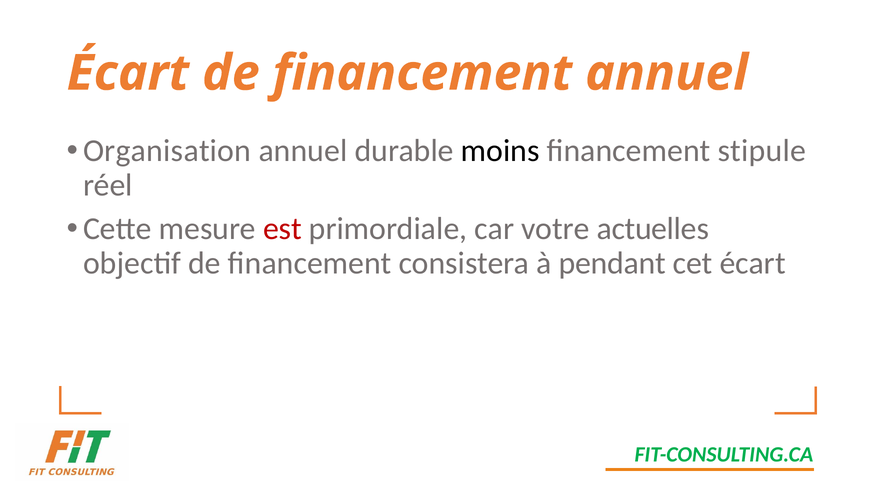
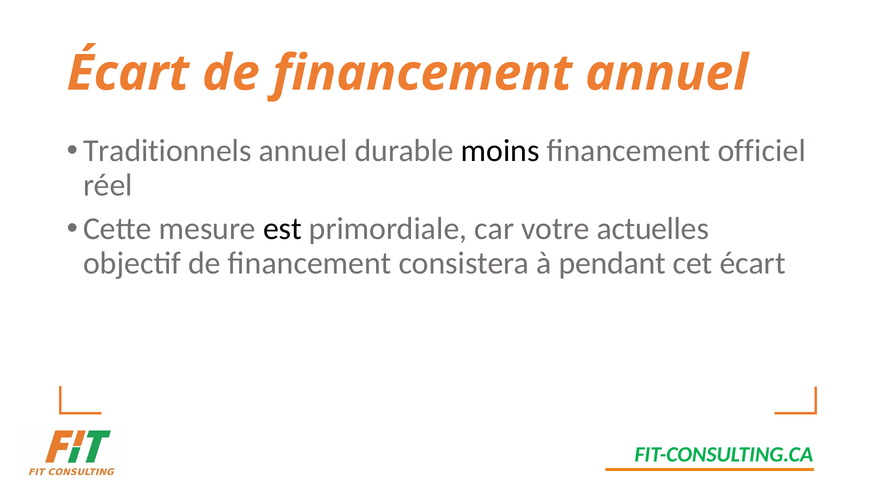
Organisation: Organisation -> Traditionnels
stipule: stipule -> officiel
est colour: red -> black
